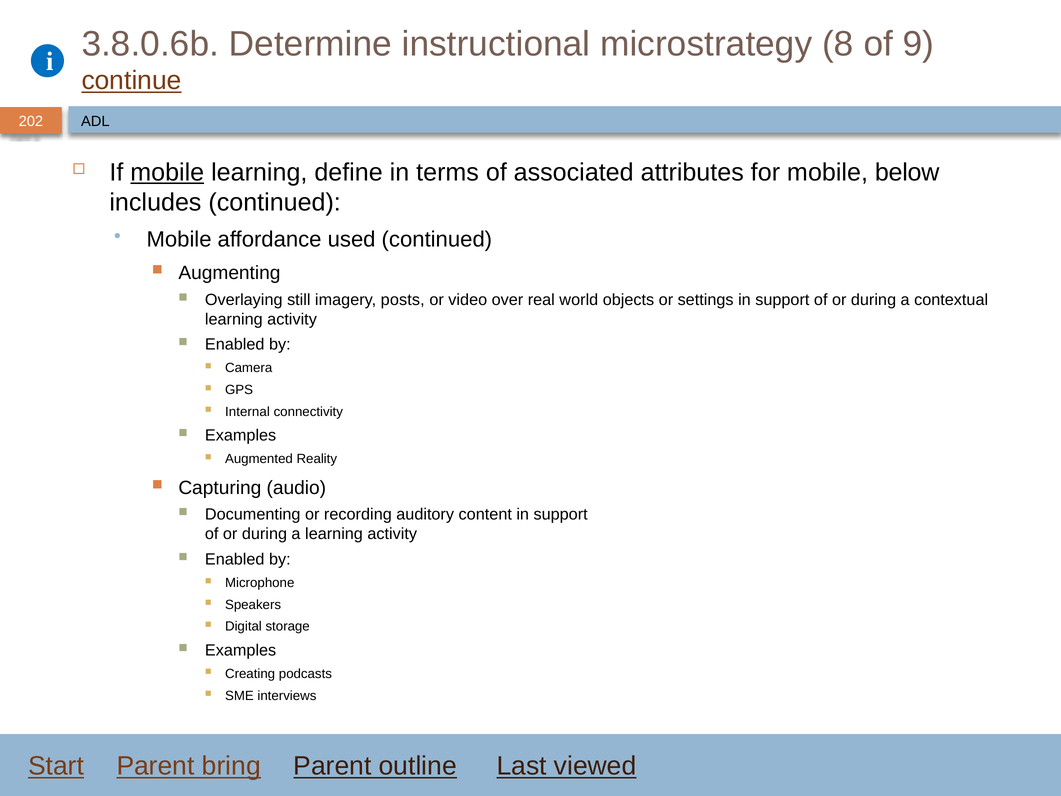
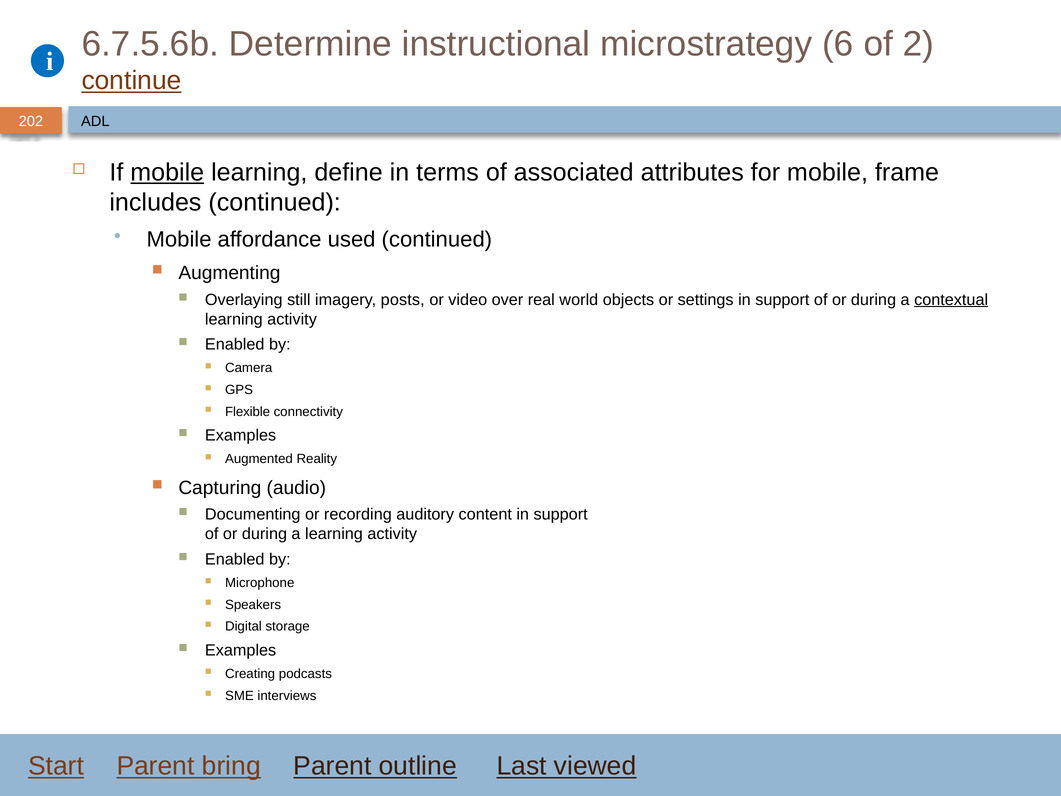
3.8.0.6b: 3.8.0.6b -> 6.7.5.6b
8: 8 -> 6
9: 9 -> 2
below: below -> frame
contextual underline: none -> present
Internal: Internal -> Flexible
